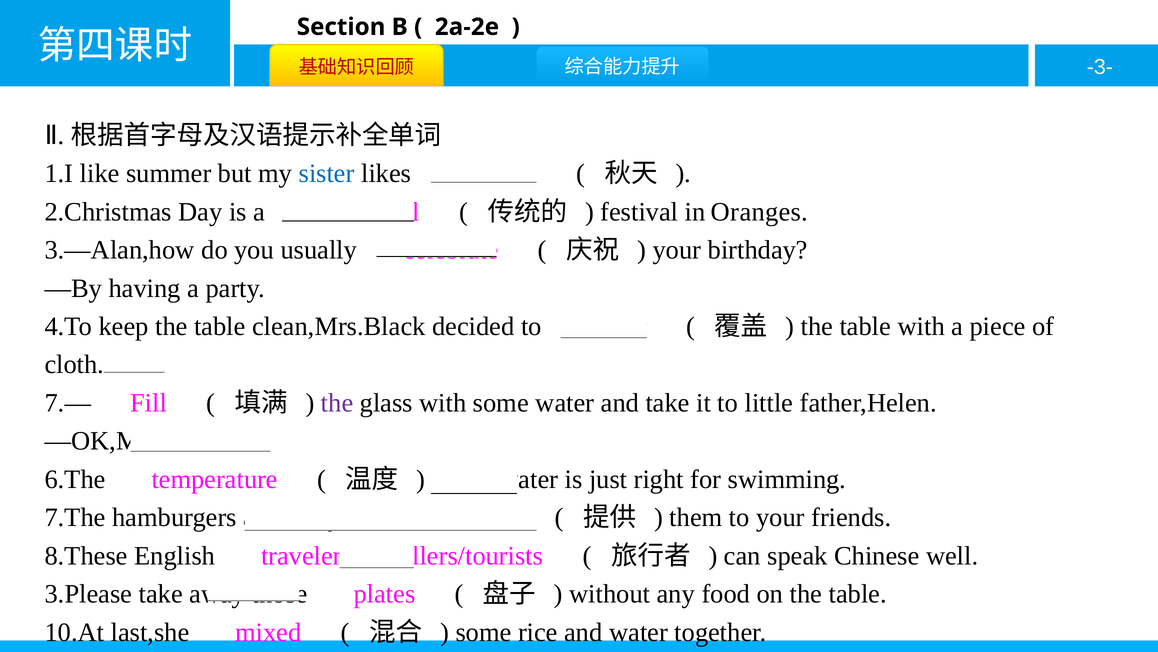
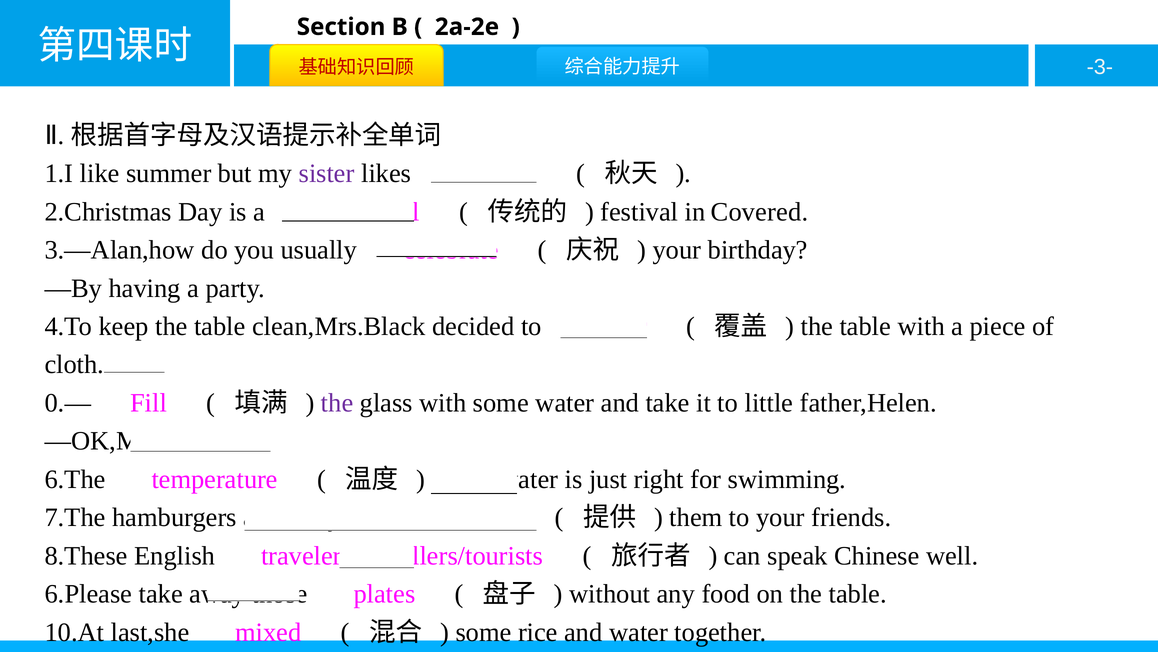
sister colour: blue -> purple
Oranges: Oranges -> Covered
7.—: 7.— -> 0.—
3.Please: 3.Please -> 6.Please
